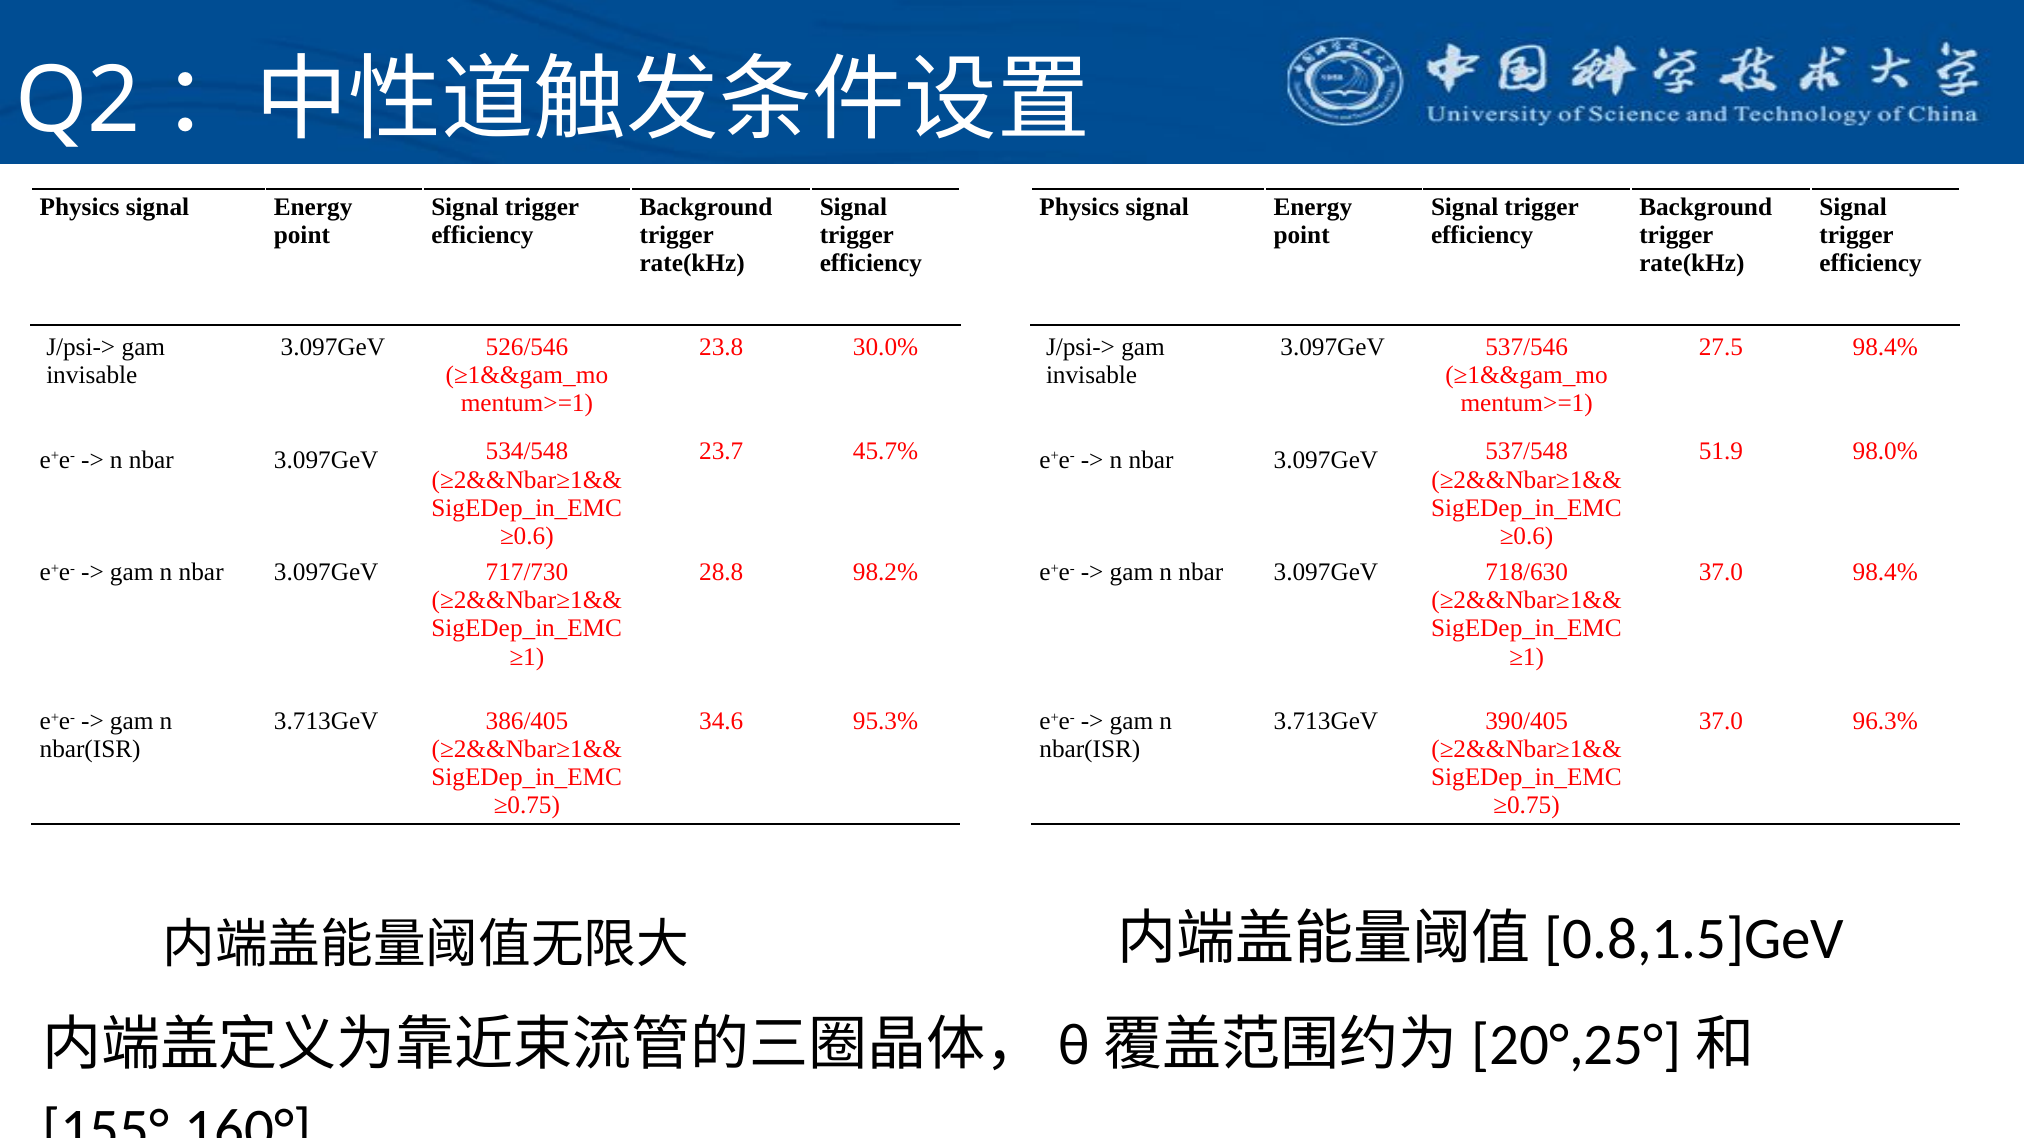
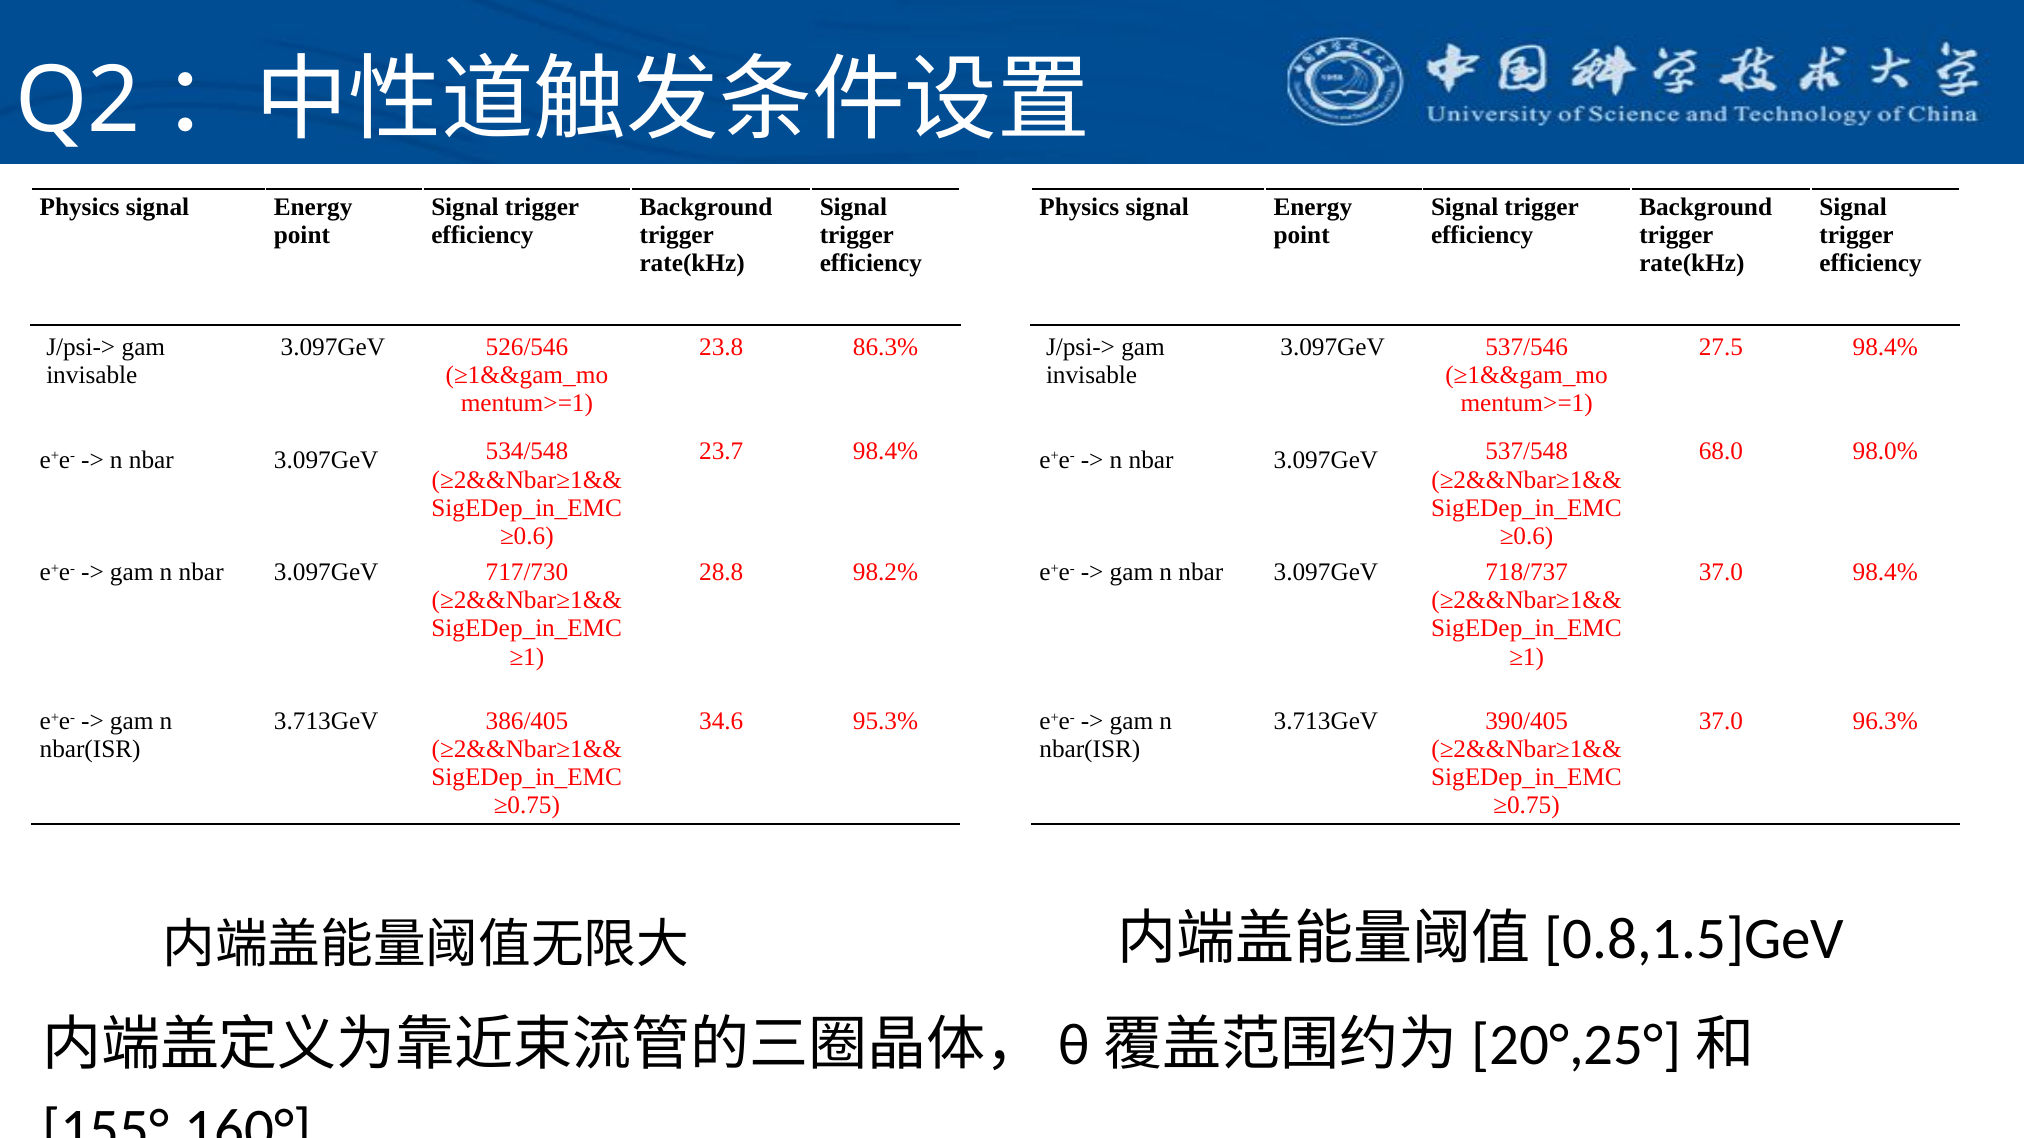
30.0%: 30.0% -> 86.3%
23.7 45.7%: 45.7% -> 98.4%
51.9: 51.9 -> 68.0
718/630: 718/630 -> 718/737
